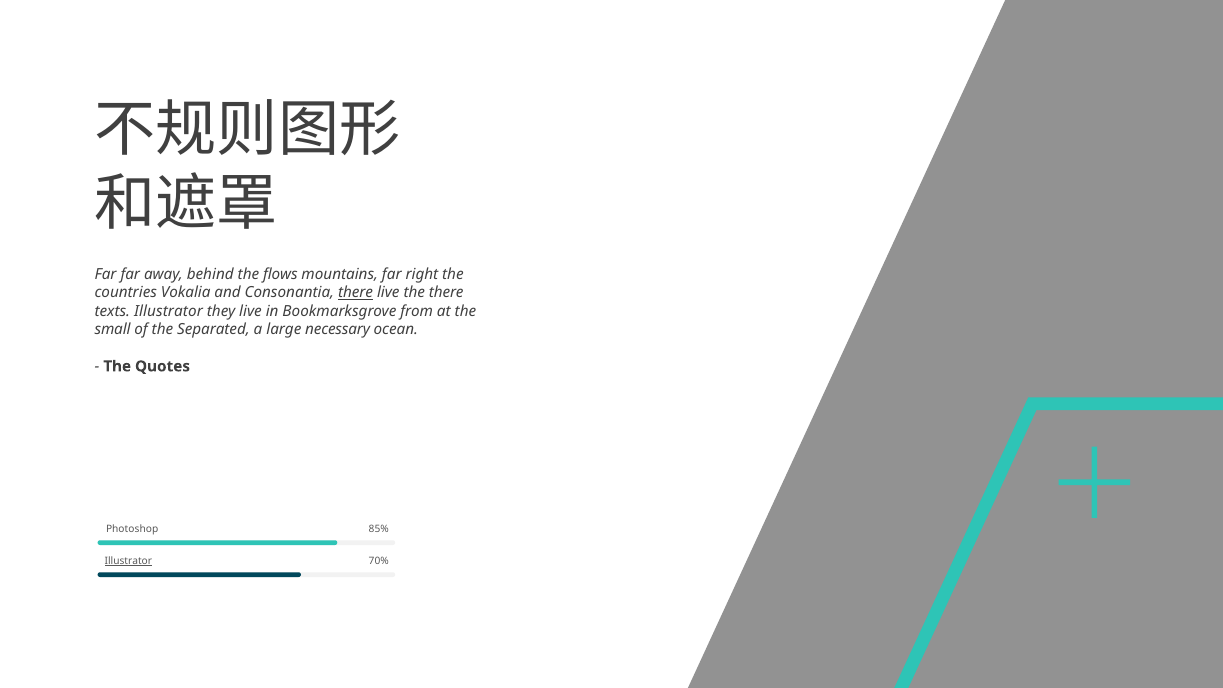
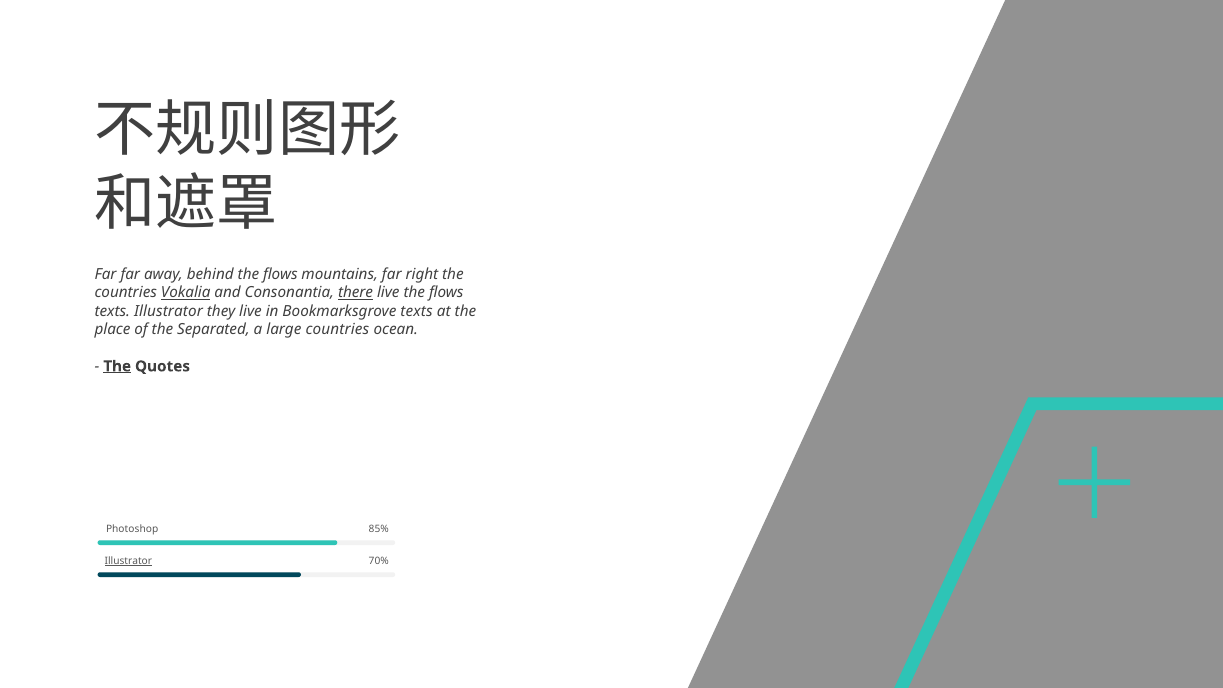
Vokalia underline: none -> present
live the there: there -> flows
Bookmarksgrove from: from -> texts
small: small -> place
large necessary: necessary -> countries
The at (117, 366) underline: none -> present
